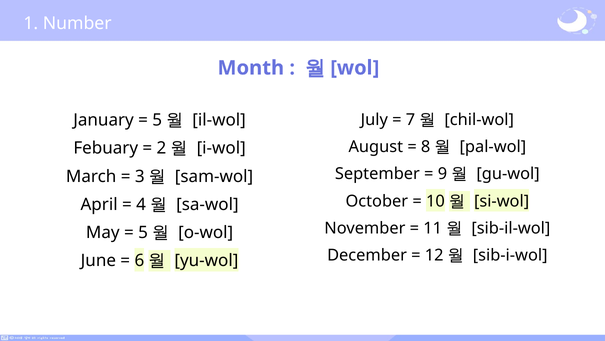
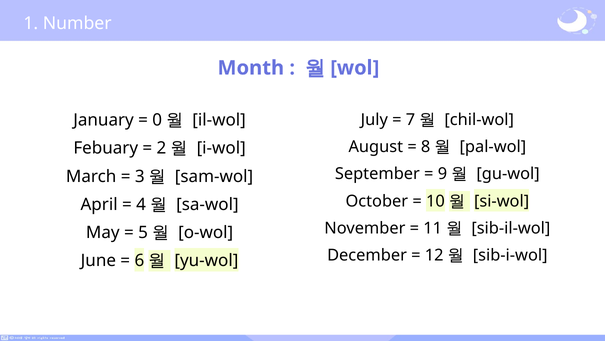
5 at (157, 120): 5 -> 0
